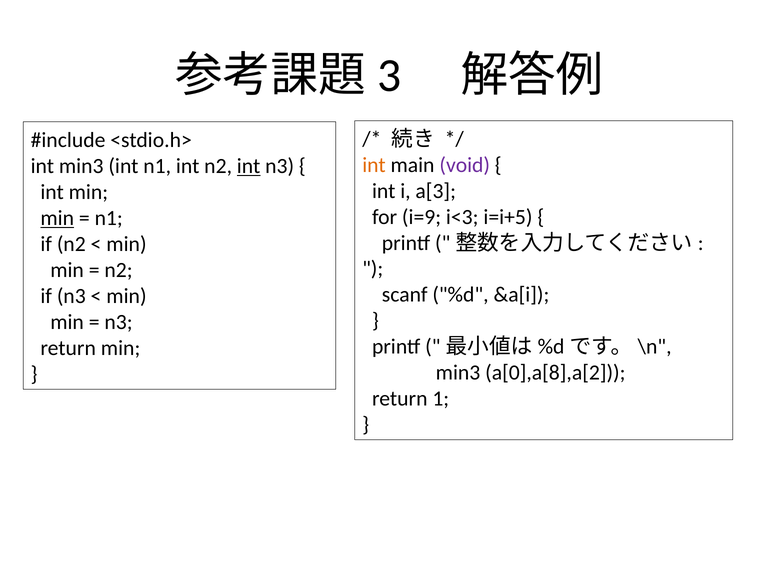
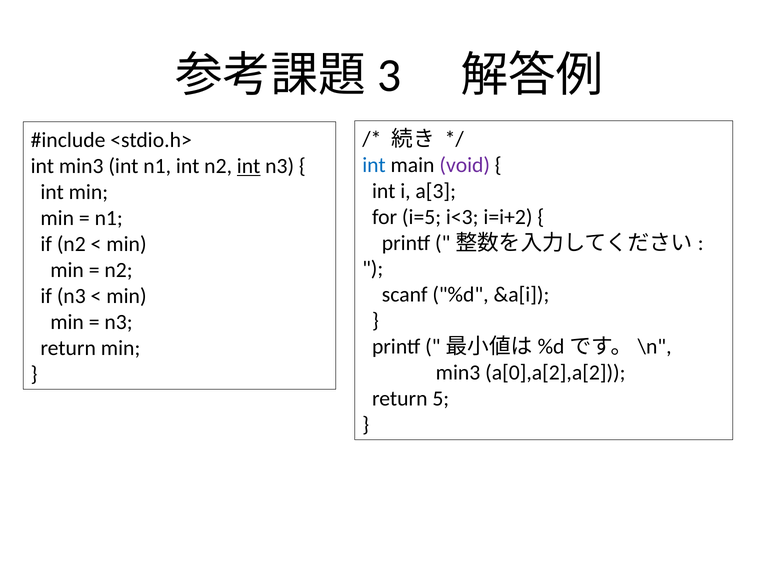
int at (374, 165) colour: orange -> blue
i=9: i=9 -> i=5
i=i+5: i=i+5 -> i=i+2
min at (57, 218) underline: present -> none
a[0],a[8],a[2: a[0],a[8],a[2 -> a[0],a[2],a[2
1: 1 -> 5
